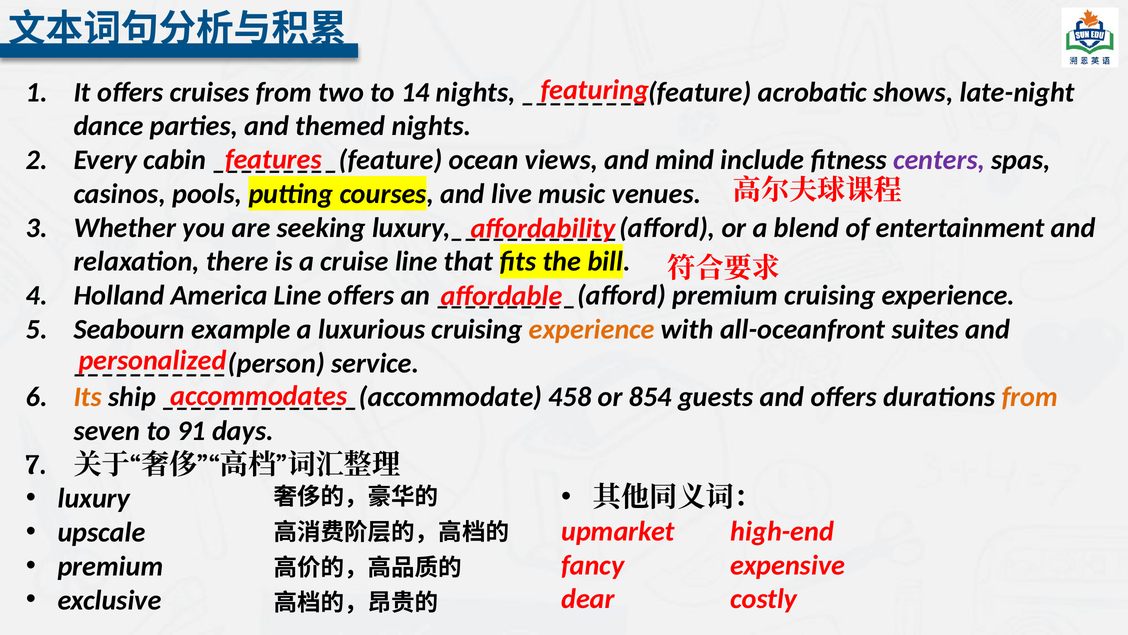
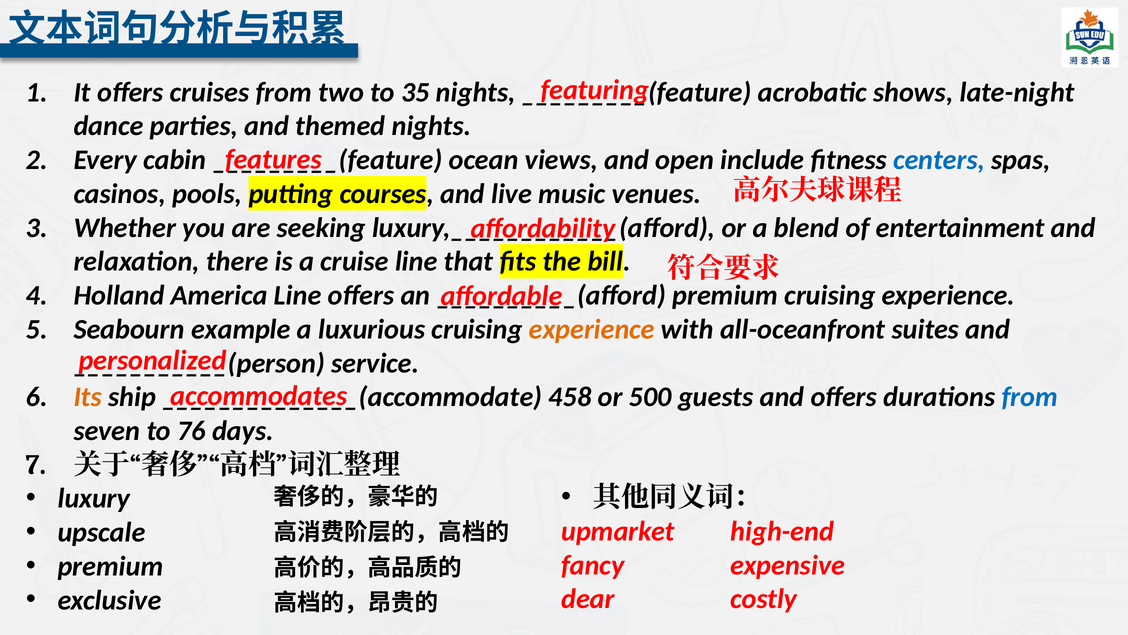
14: 14 -> 35
mind: mind -> open
centers colour: purple -> blue
854: 854 -> 500
from at (1030, 397) colour: orange -> blue
91: 91 -> 76
